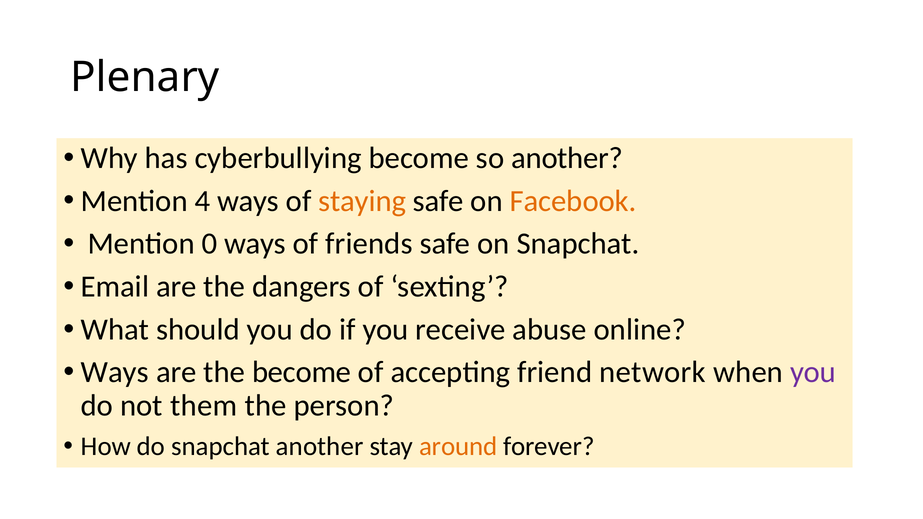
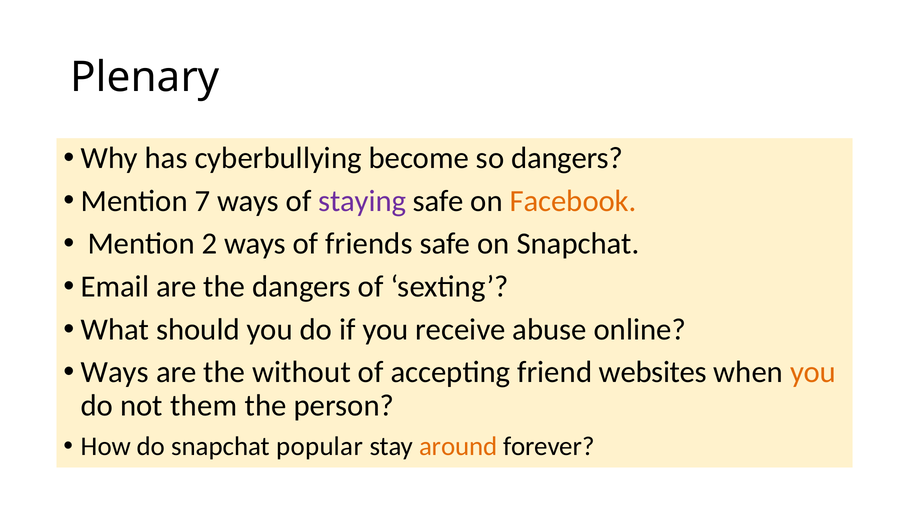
so another: another -> dangers
4: 4 -> 7
staying colour: orange -> purple
0: 0 -> 2
the become: become -> without
network: network -> websites
you at (813, 372) colour: purple -> orange
snapchat another: another -> popular
